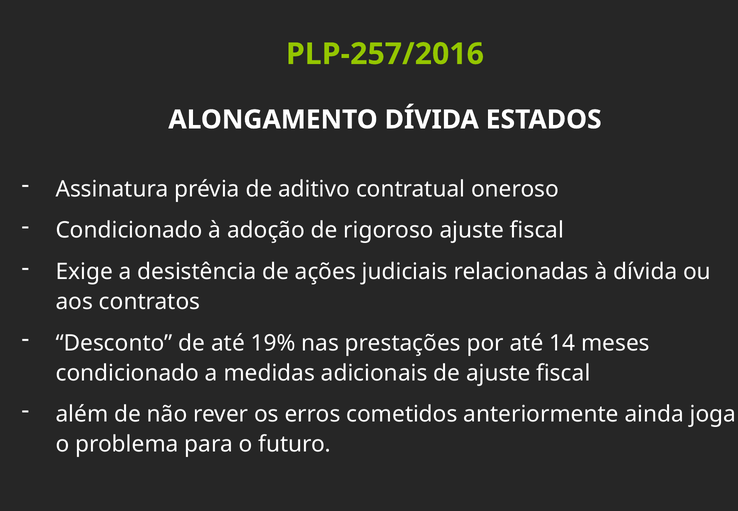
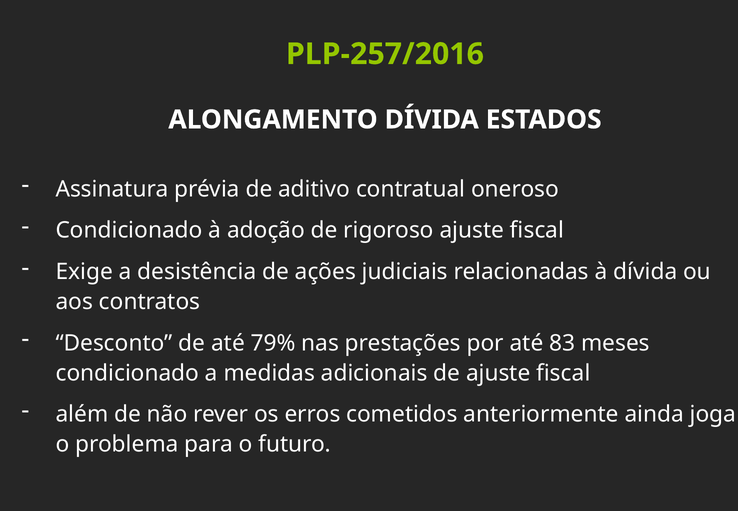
19%: 19% -> 79%
14: 14 -> 83
